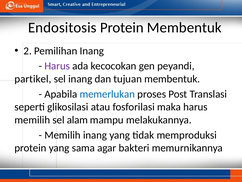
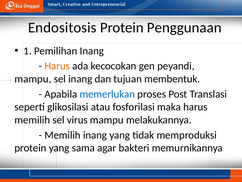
Protein Membentuk: Membentuk -> Penggunaan
2: 2 -> 1
Harus at (57, 66) colour: purple -> orange
partikel at (33, 79): partikel -> mampu
alam: alam -> virus
